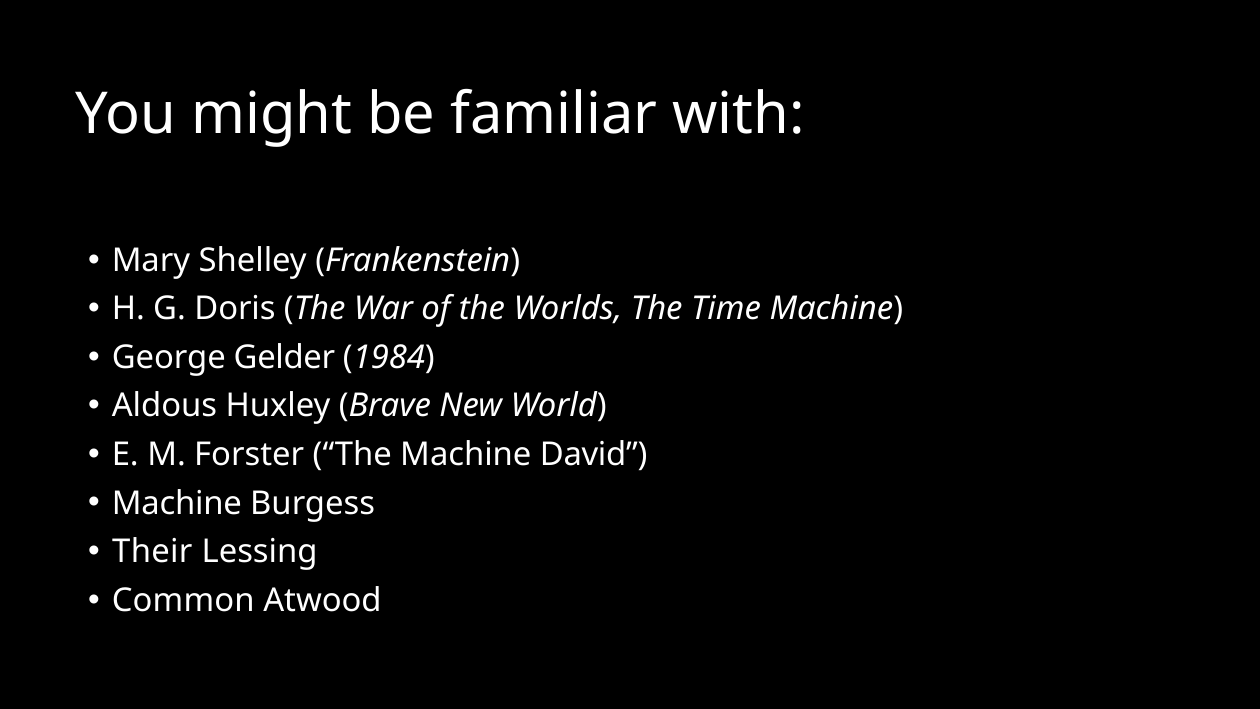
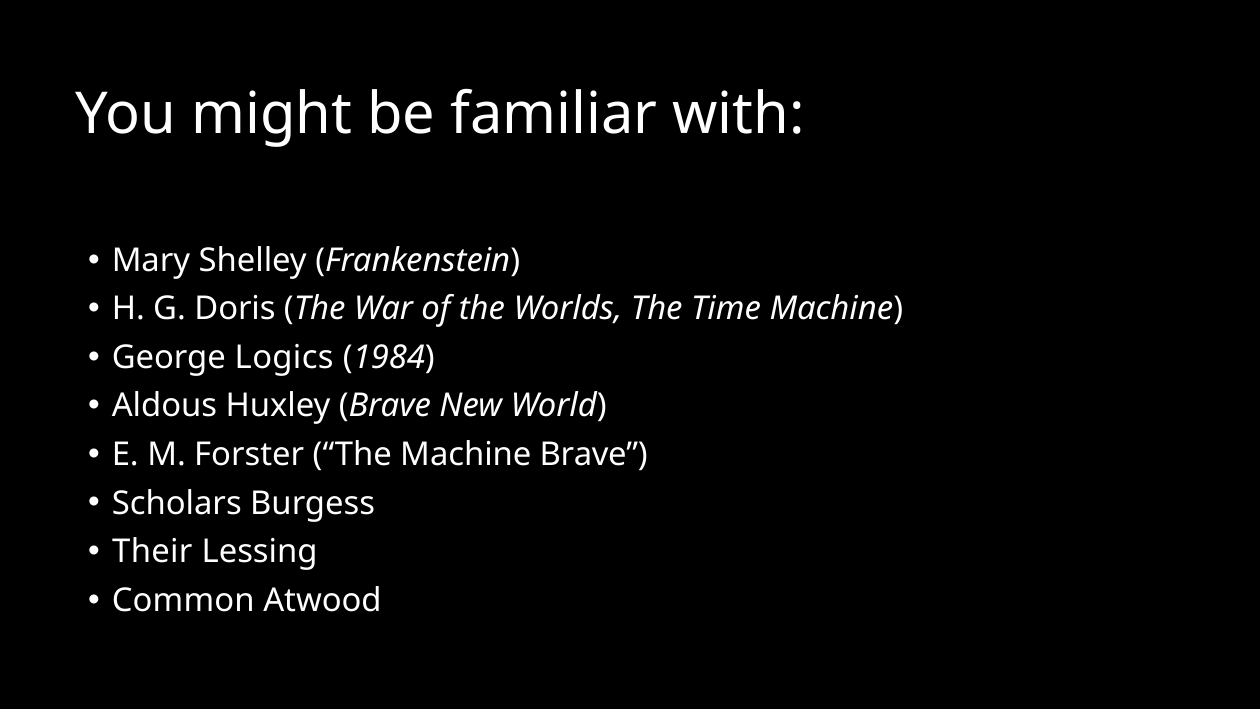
Gelder: Gelder -> Logics
Machine David: David -> Brave
Machine at (177, 503): Machine -> Scholars
